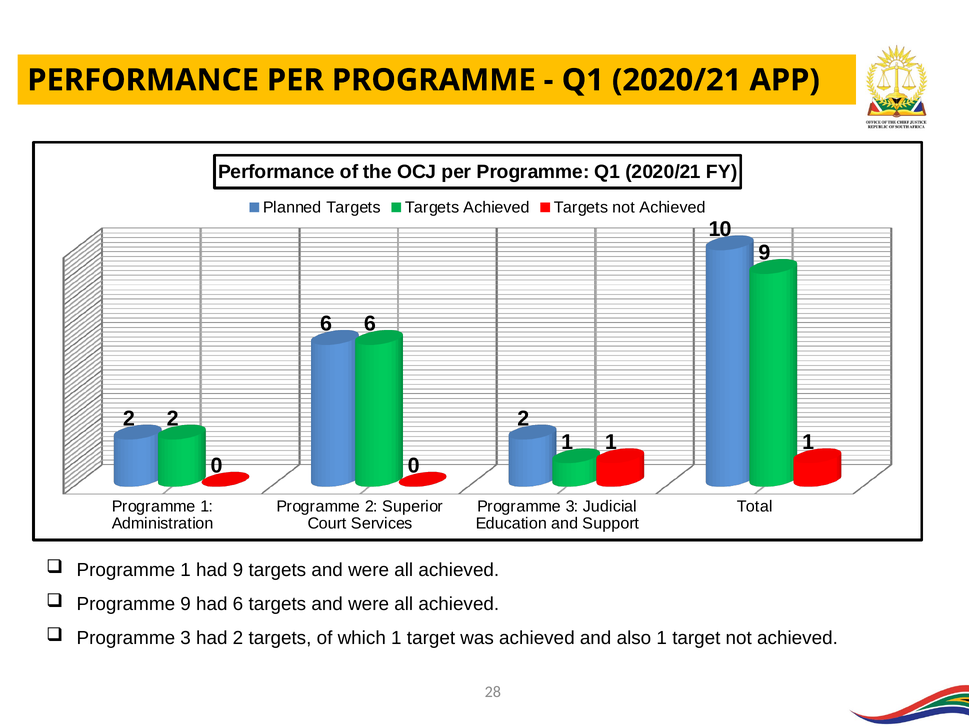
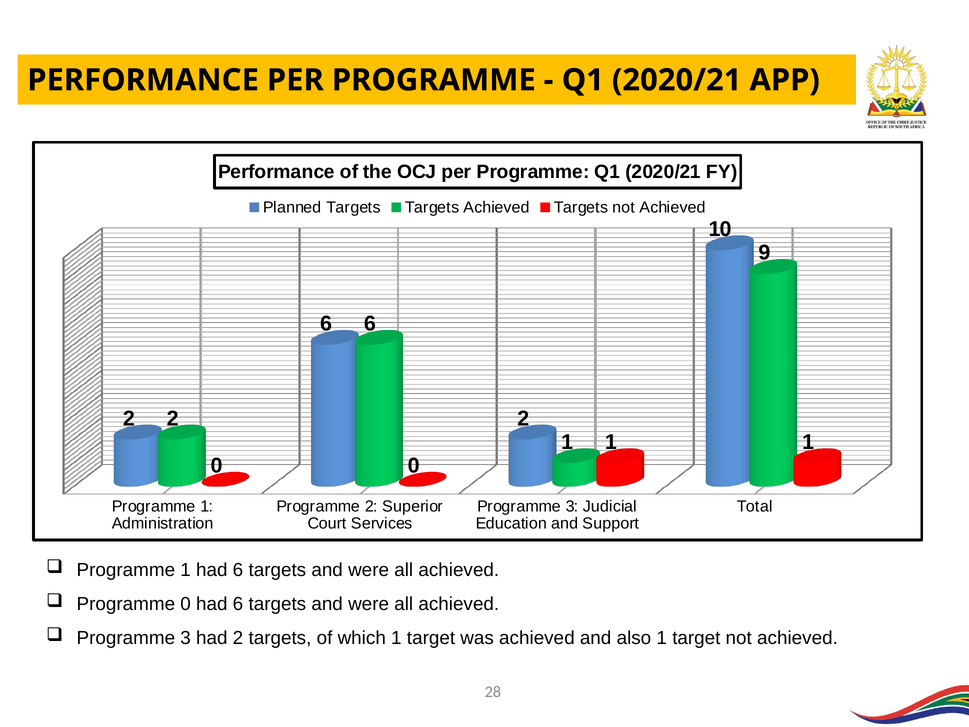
1 had 9: 9 -> 6
Programme 9: 9 -> 0
